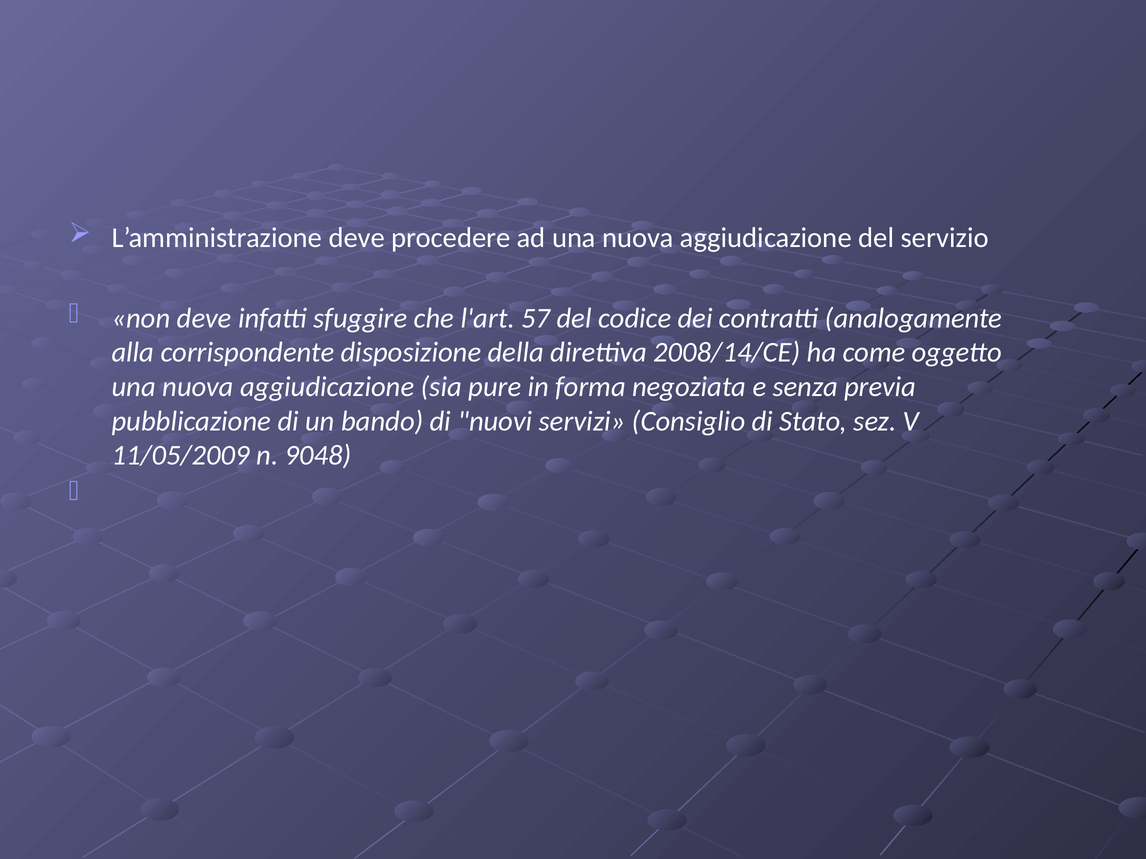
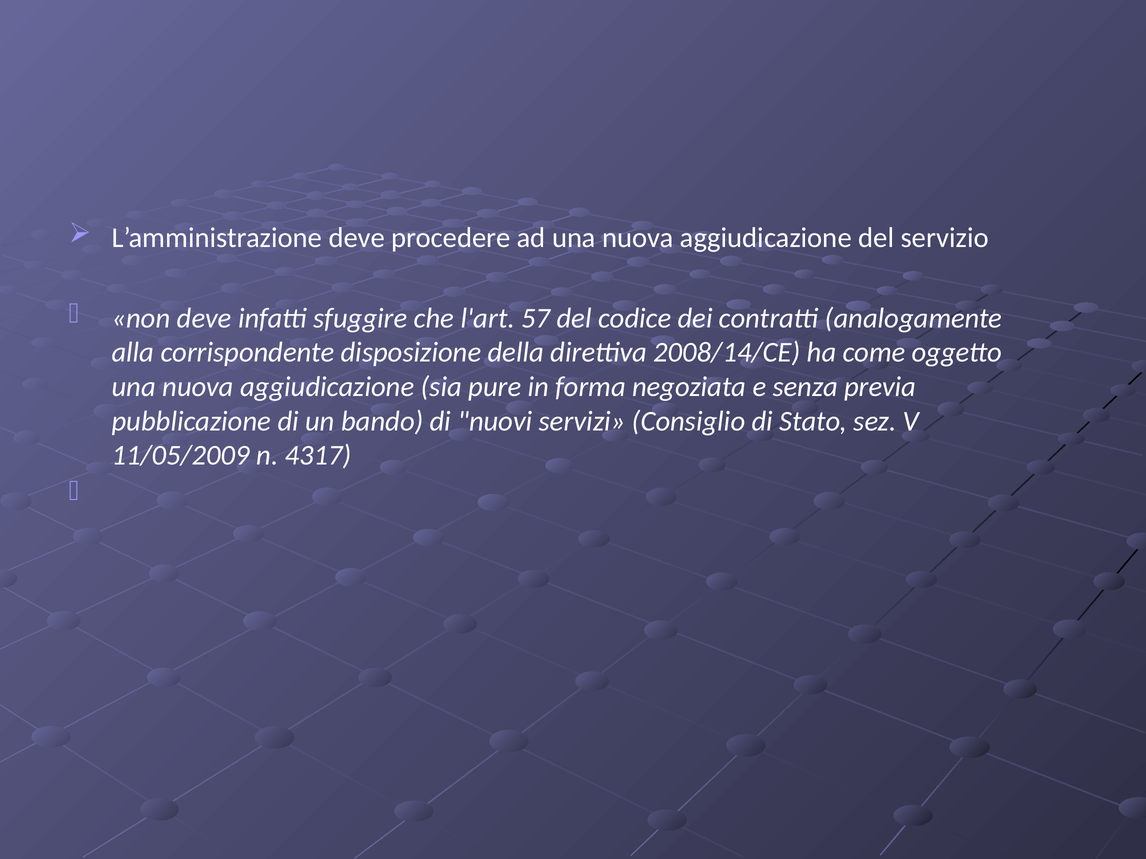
9048: 9048 -> 4317
